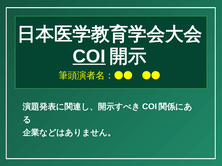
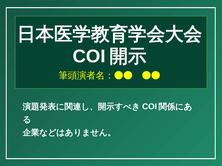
COI at (89, 56) underline: present -> none
